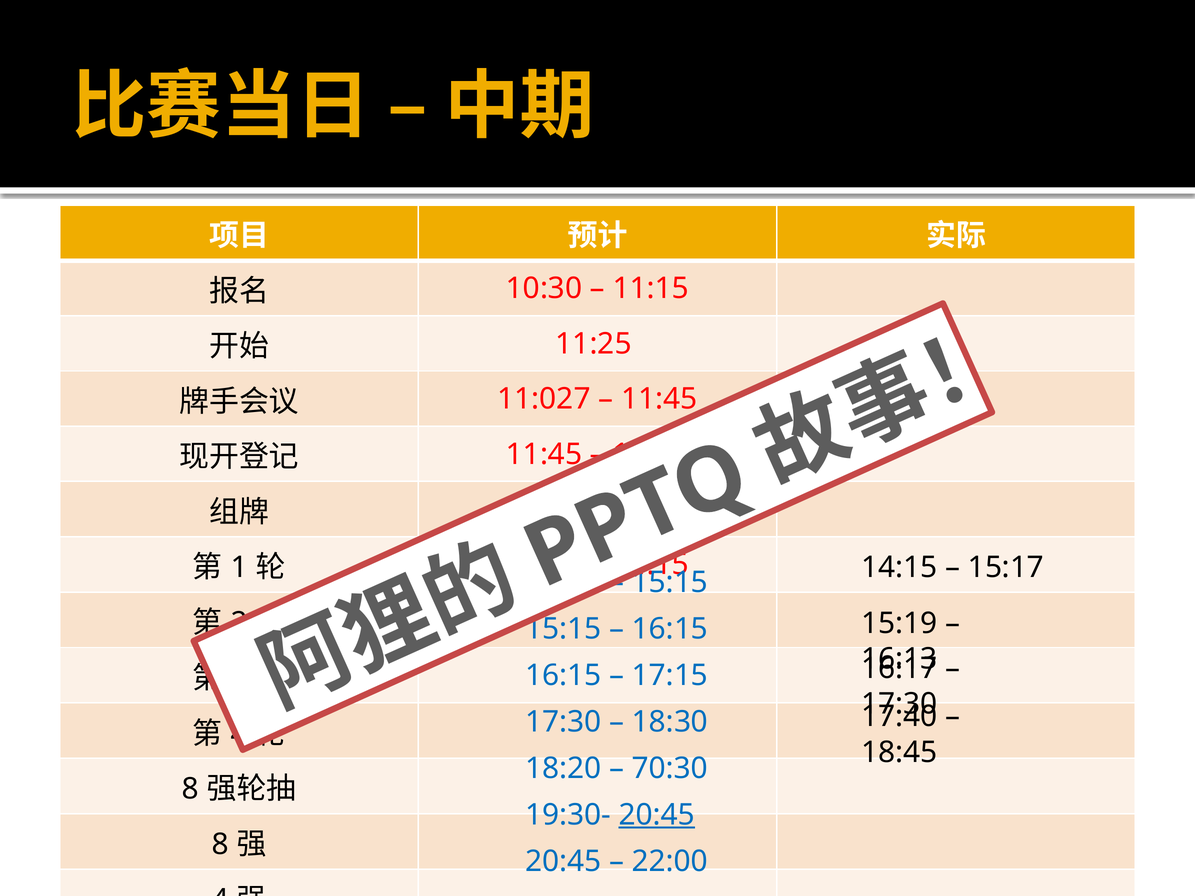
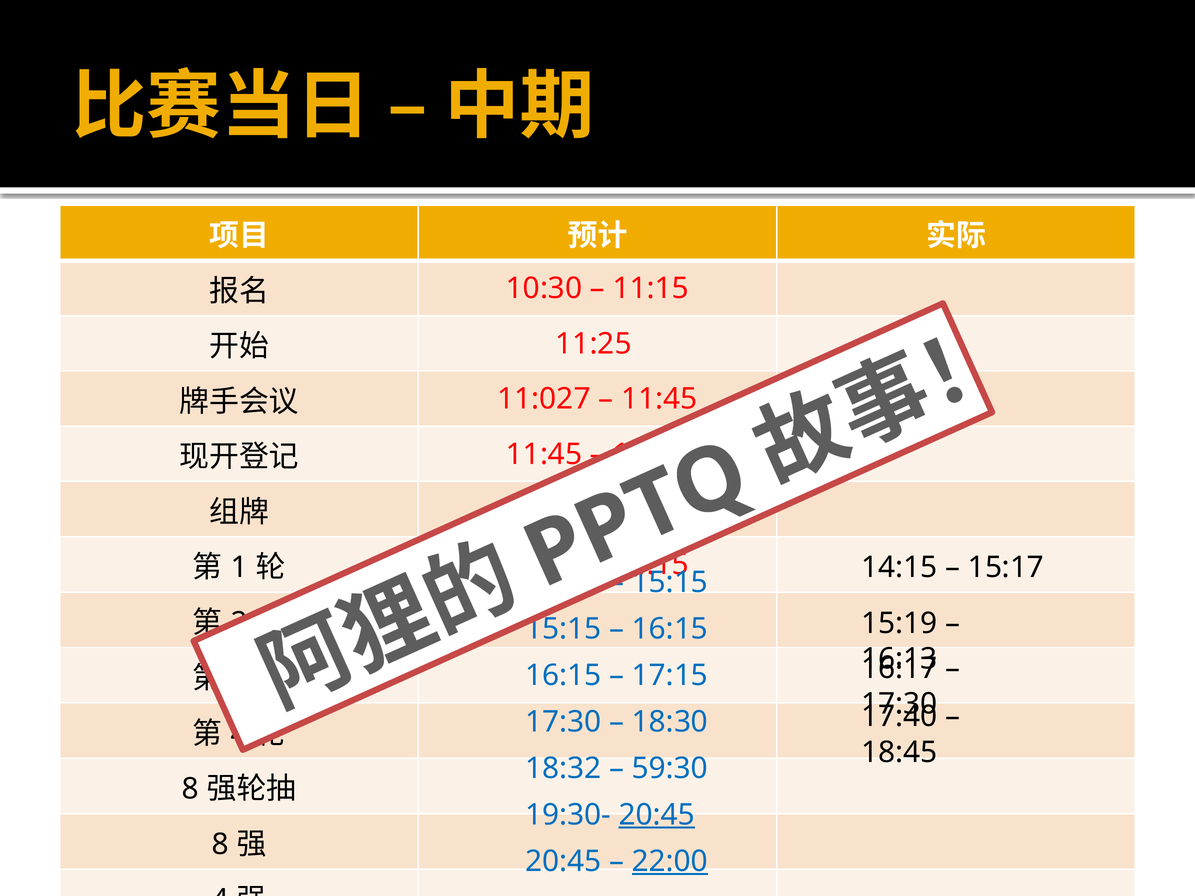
18:20: 18:20 -> 18:32
70:30: 70:30 -> 59:30
22:00 underline: none -> present
